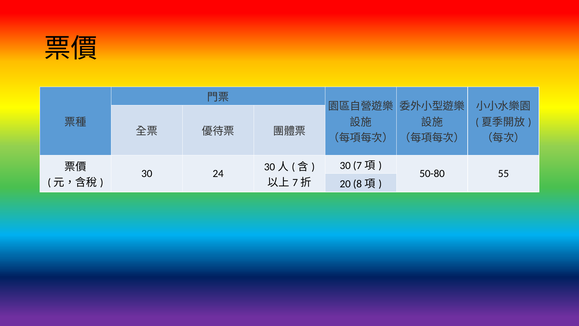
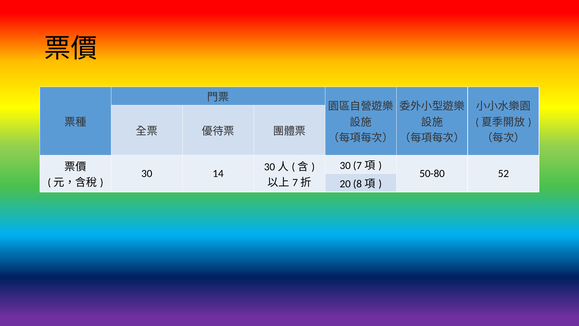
24: 24 -> 14
55: 55 -> 52
